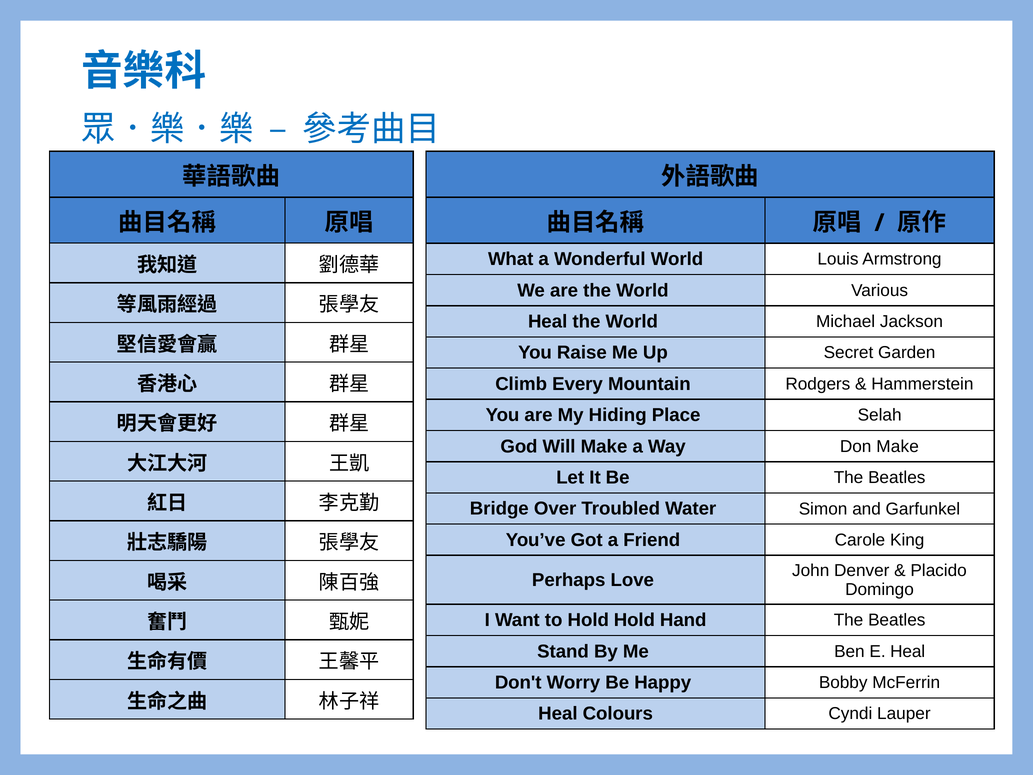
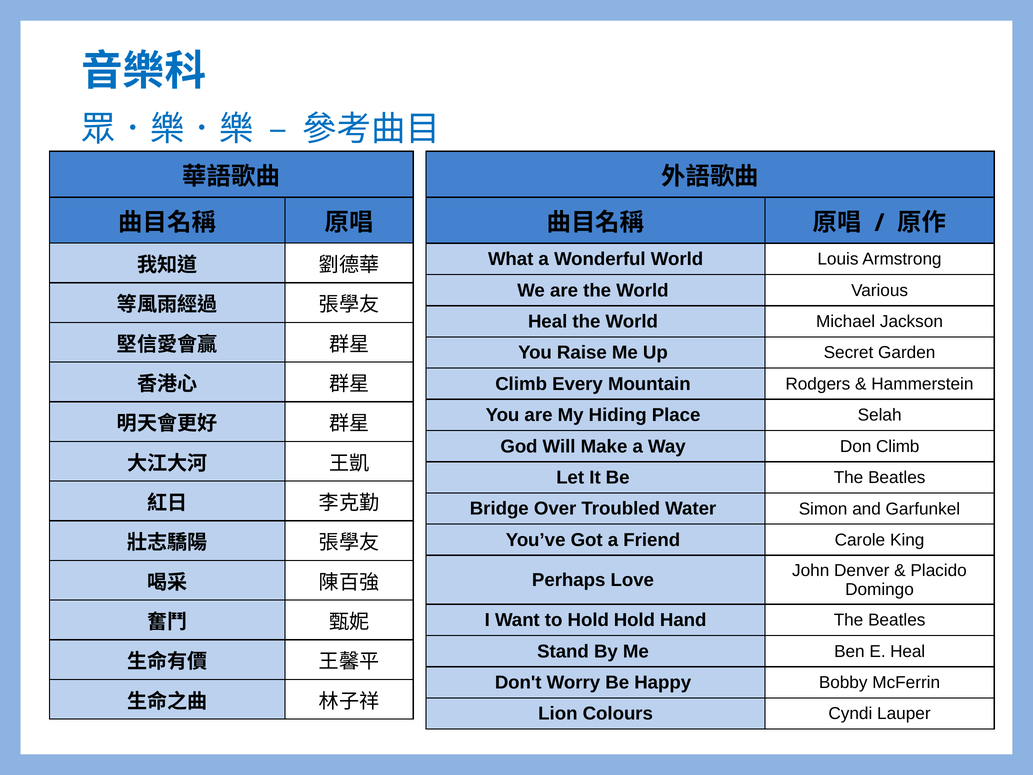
Don Make: Make -> Climb
Heal at (558, 714): Heal -> Lion
